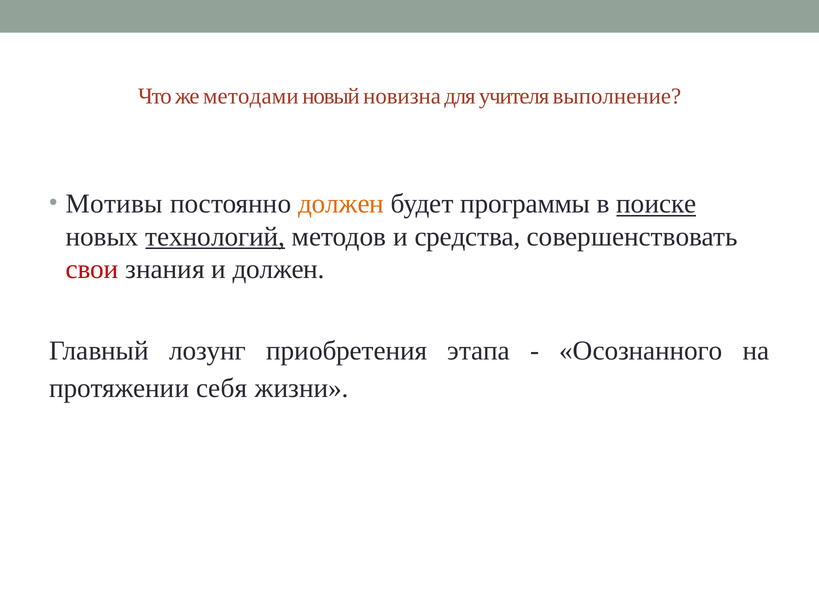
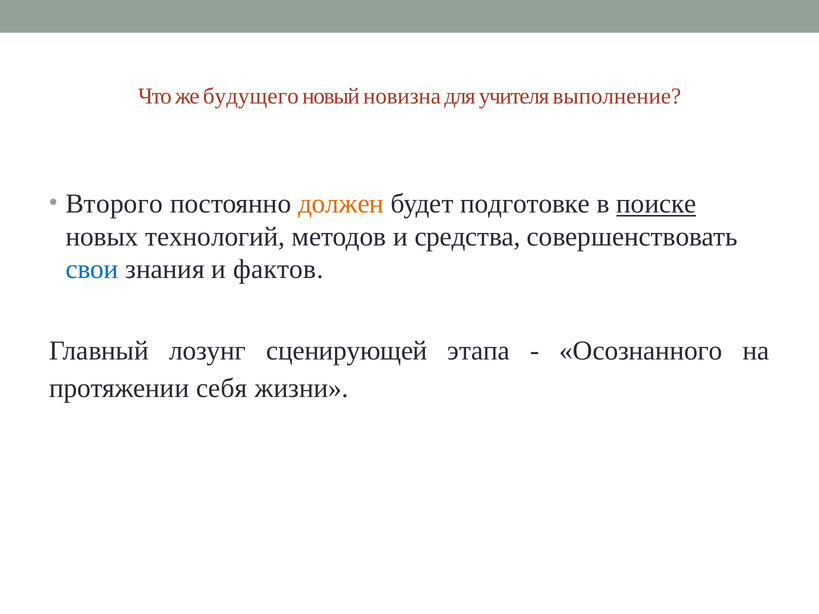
методами: методами -> будущего
Мотивы: Мотивы -> Второго
программы: программы -> подготовке
технологий underline: present -> none
свои colour: red -> blue
и должен: должен -> фактов
приобретения: приобретения -> сценирующей
